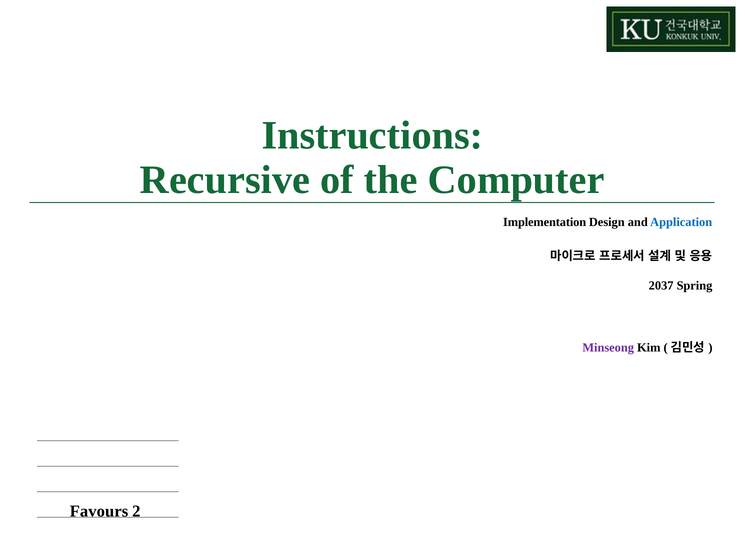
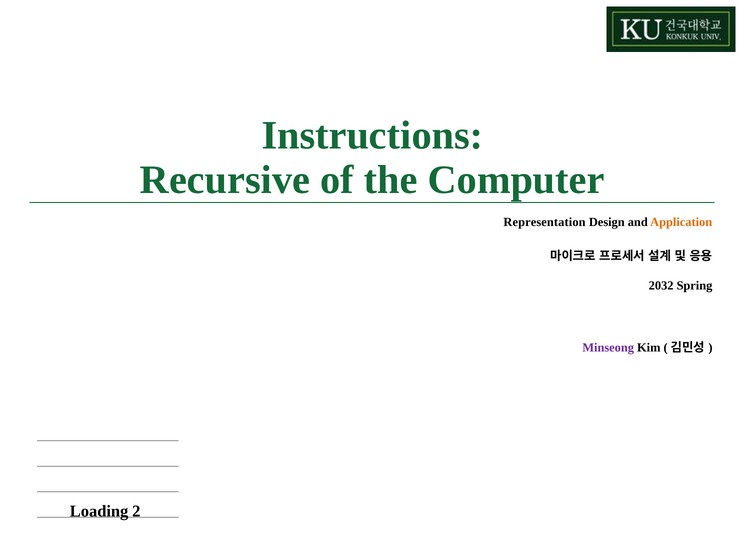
Implementation: Implementation -> Representation
Application colour: blue -> orange
2037: 2037 -> 2032
Favours: Favours -> Loading
